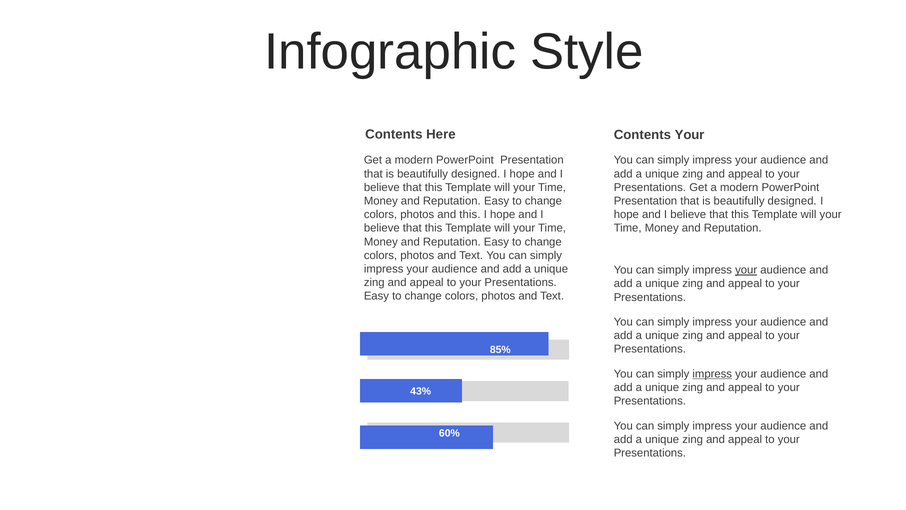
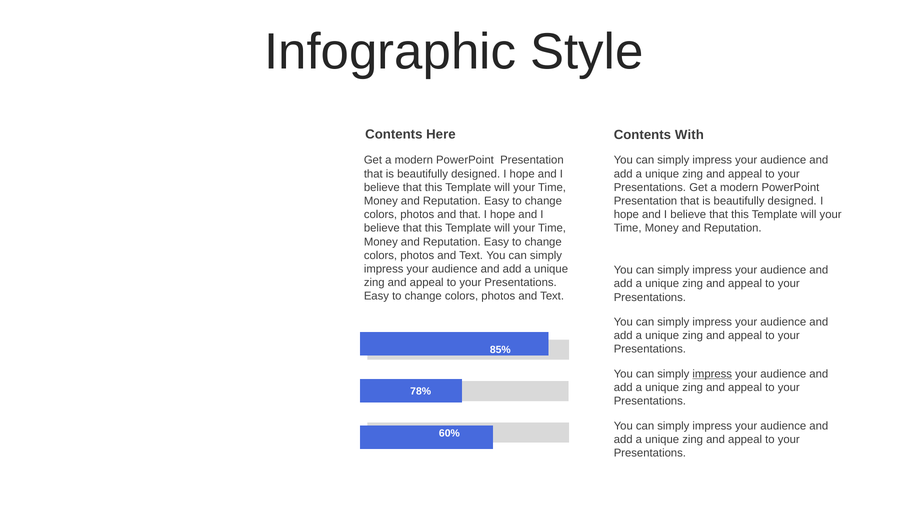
Contents Your: Your -> With
and this: this -> that
your at (746, 270) underline: present -> none
43%: 43% -> 78%
